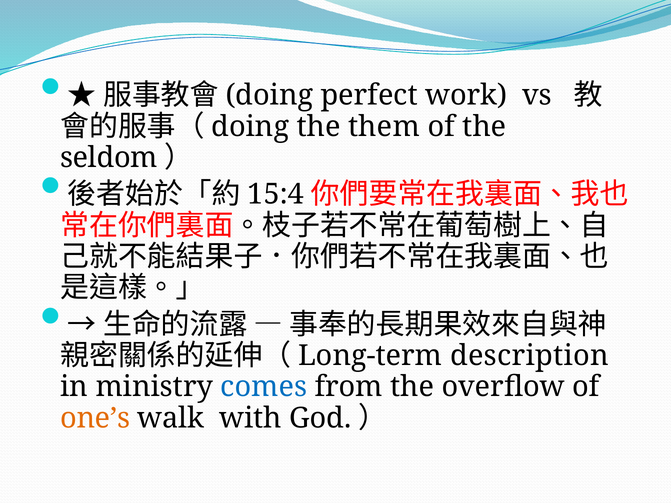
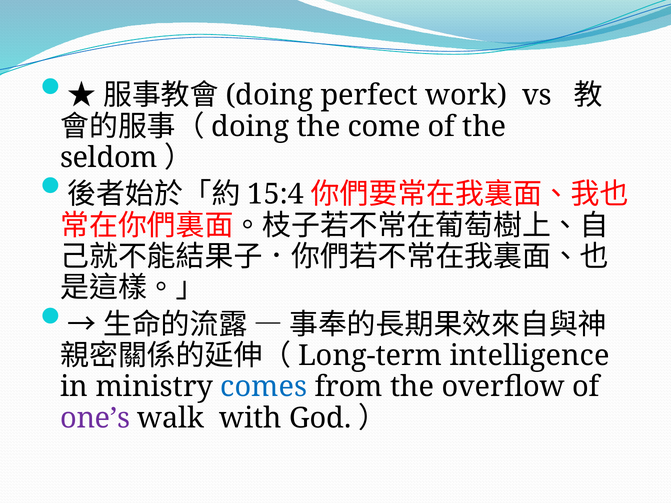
them: them -> come
description: description -> intelligence
one’s colour: orange -> purple
